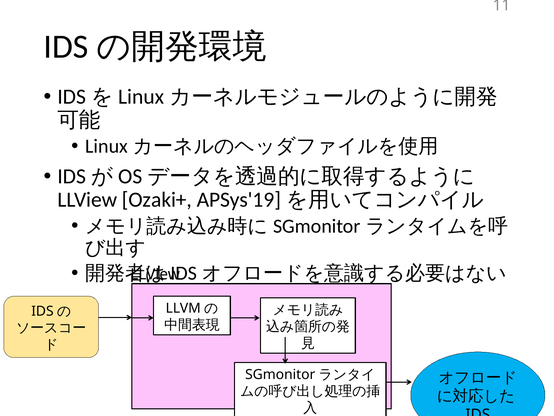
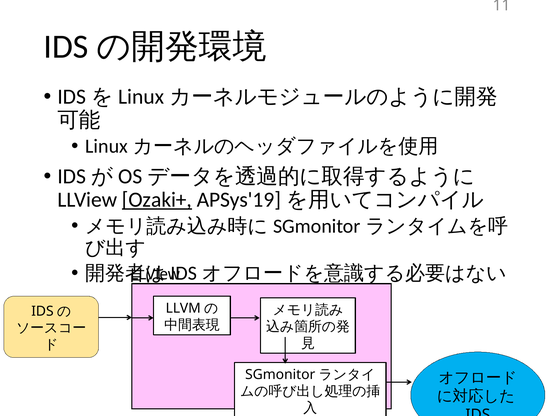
Ozaki+ underline: none -> present
